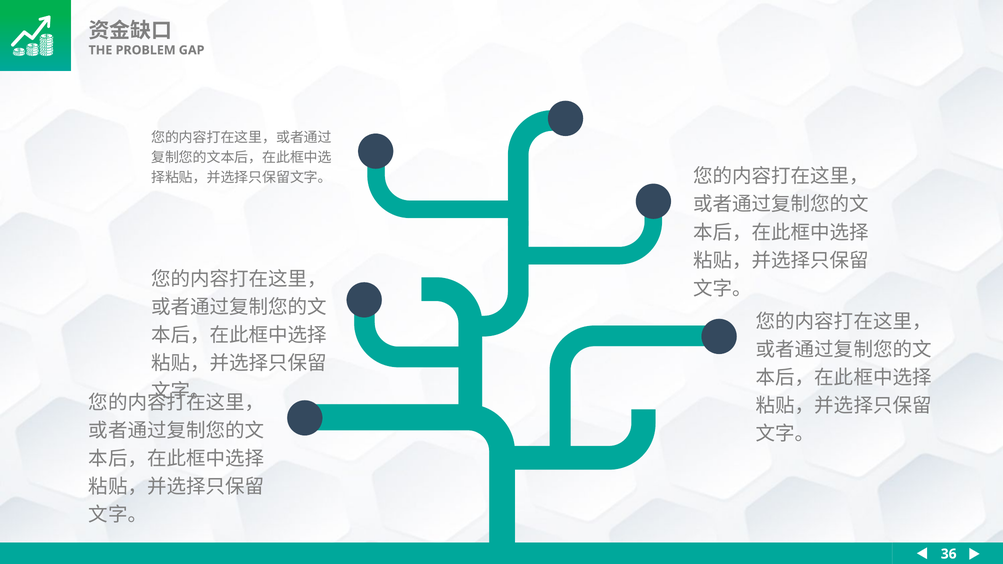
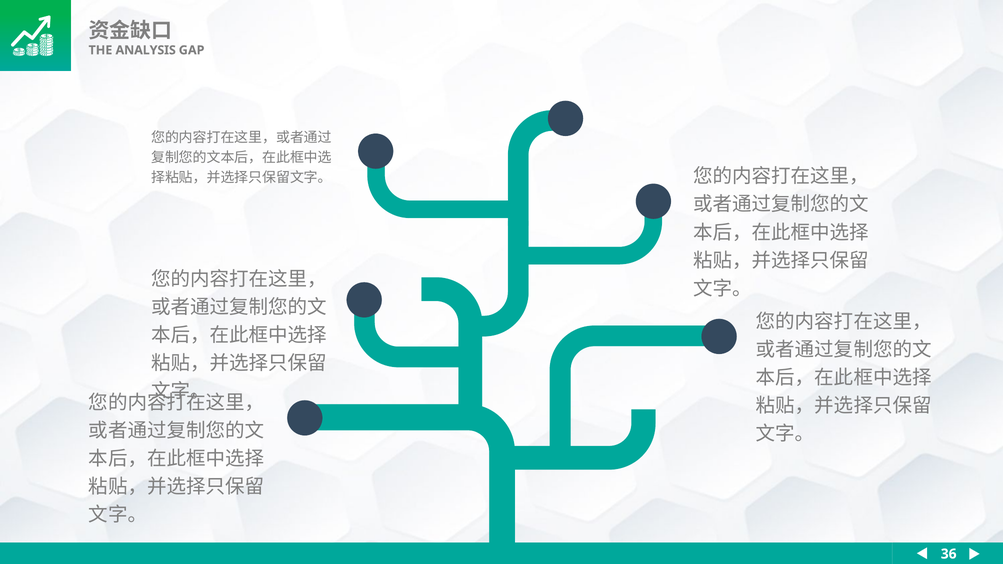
PROBLEM: PROBLEM -> ANALYSIS
